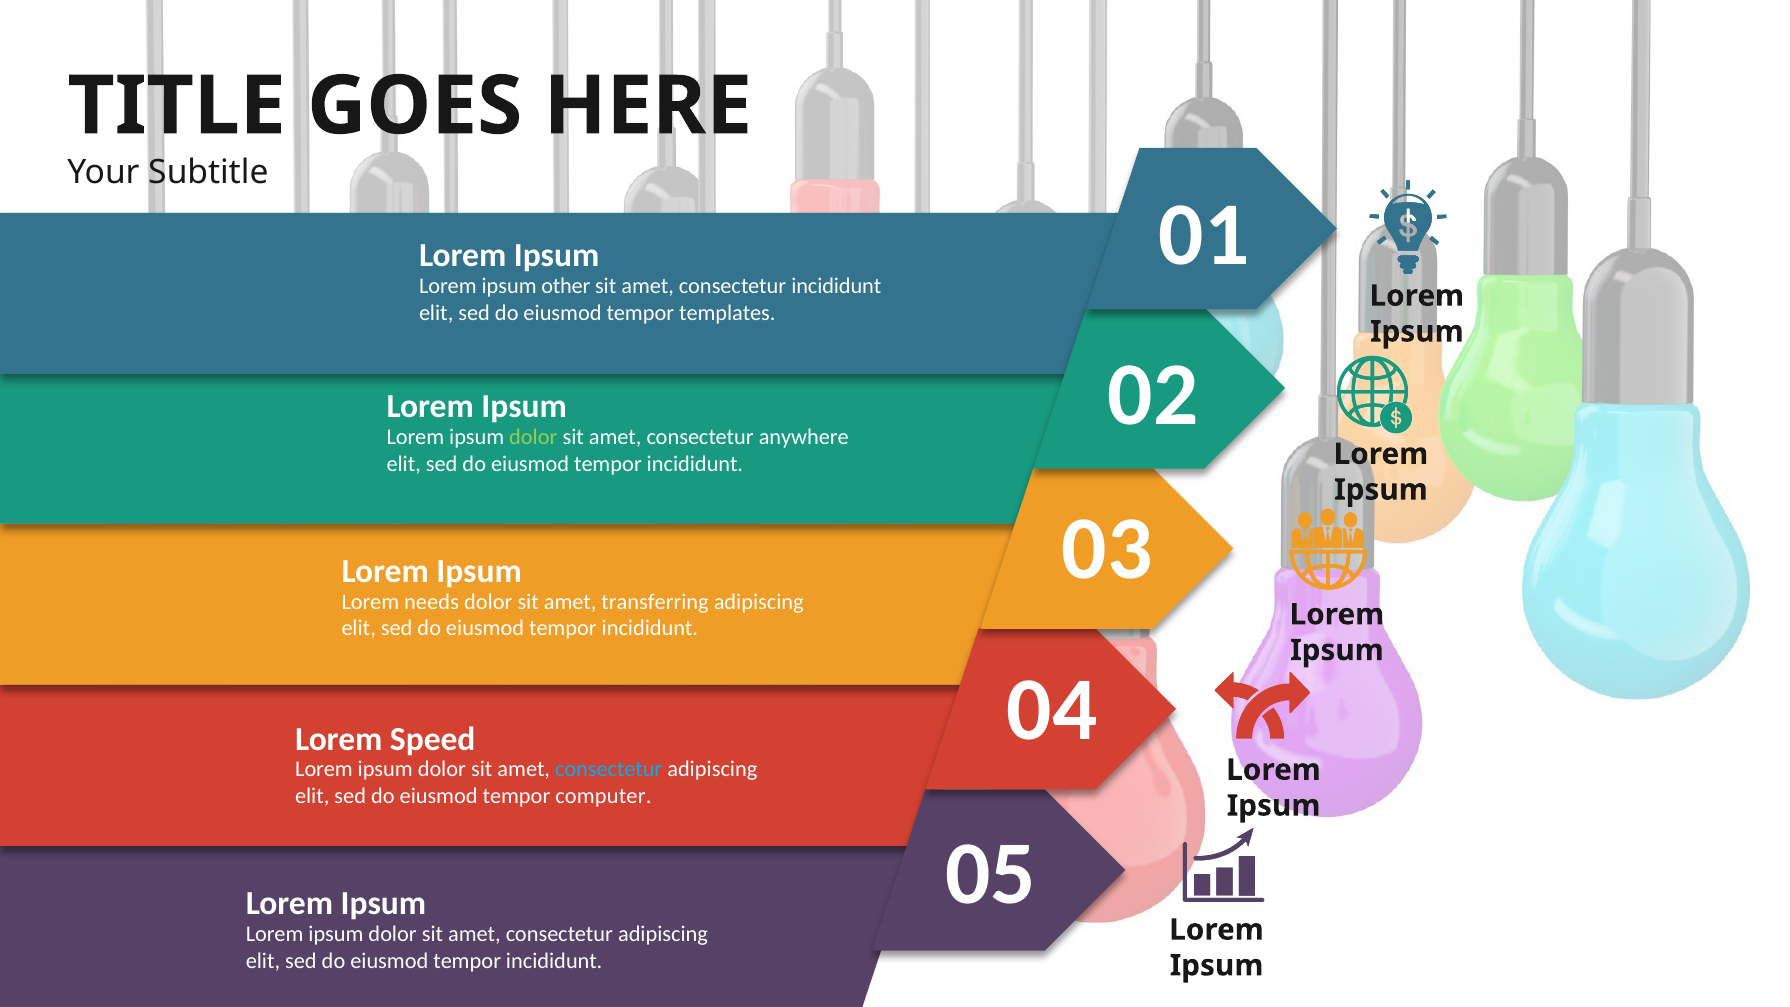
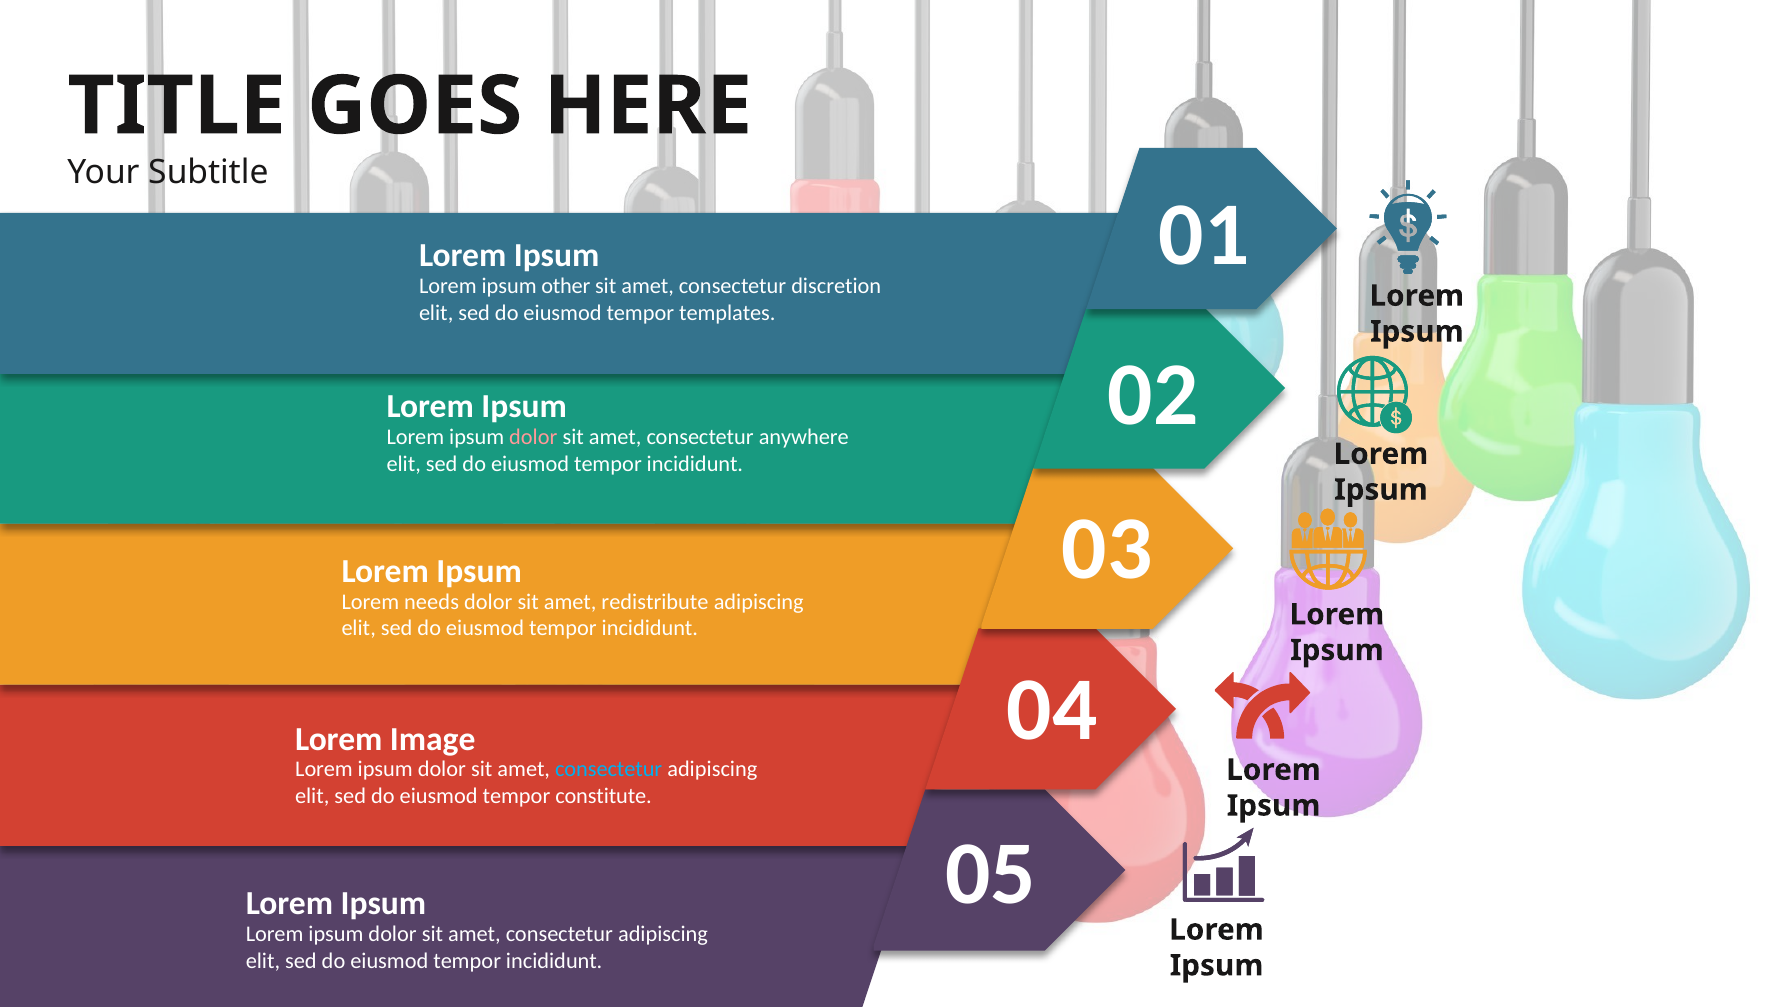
consectetur incididunt: incididunt -> discretion
dolor at (533, 437) colour: light green -> pink
transferring: transferring -> redistribute
Speed: Speed -> Image
computer: computer -> constitute
